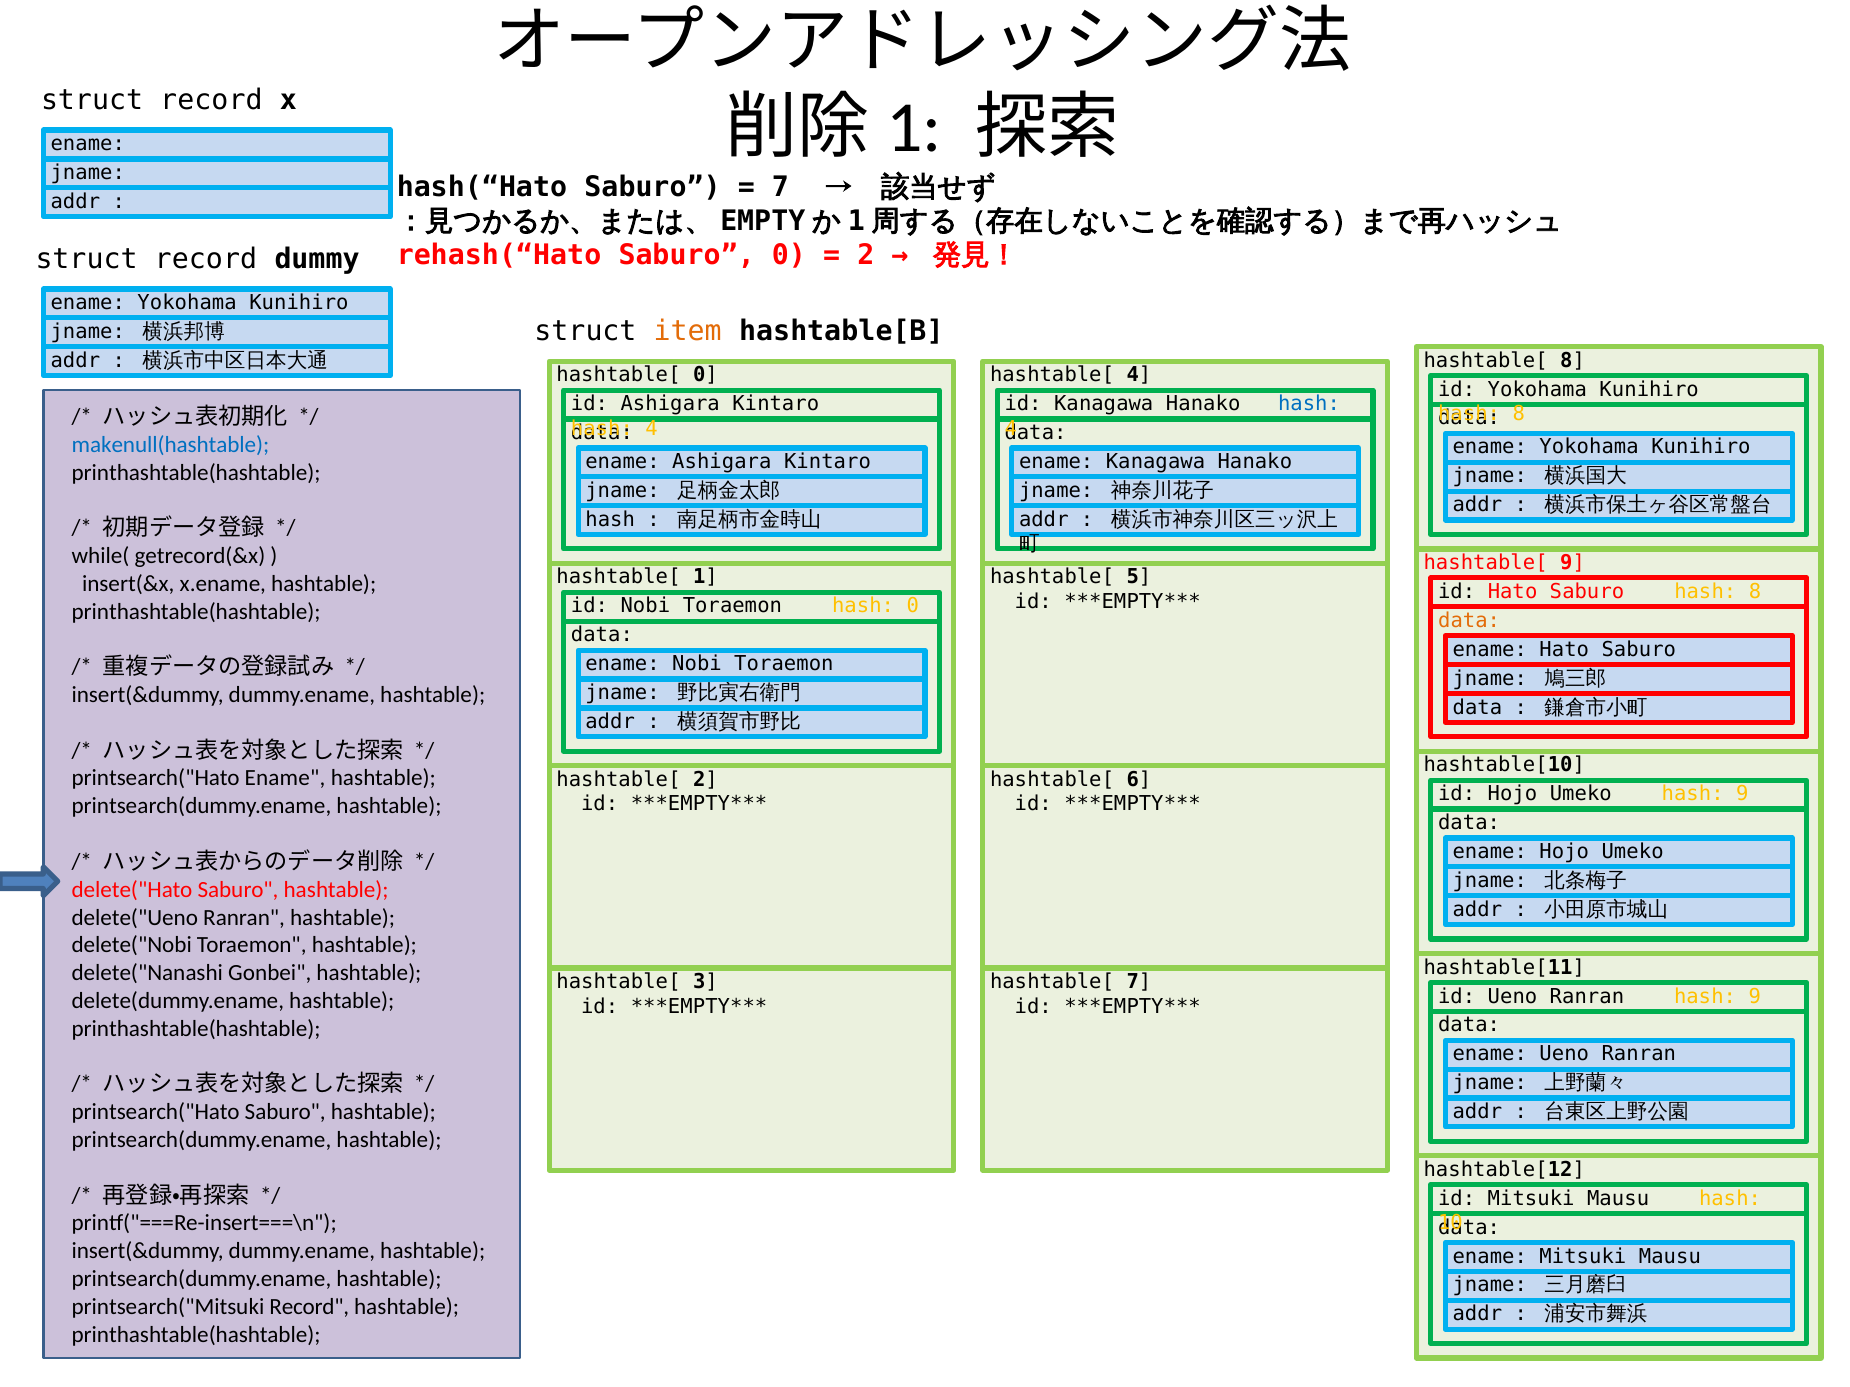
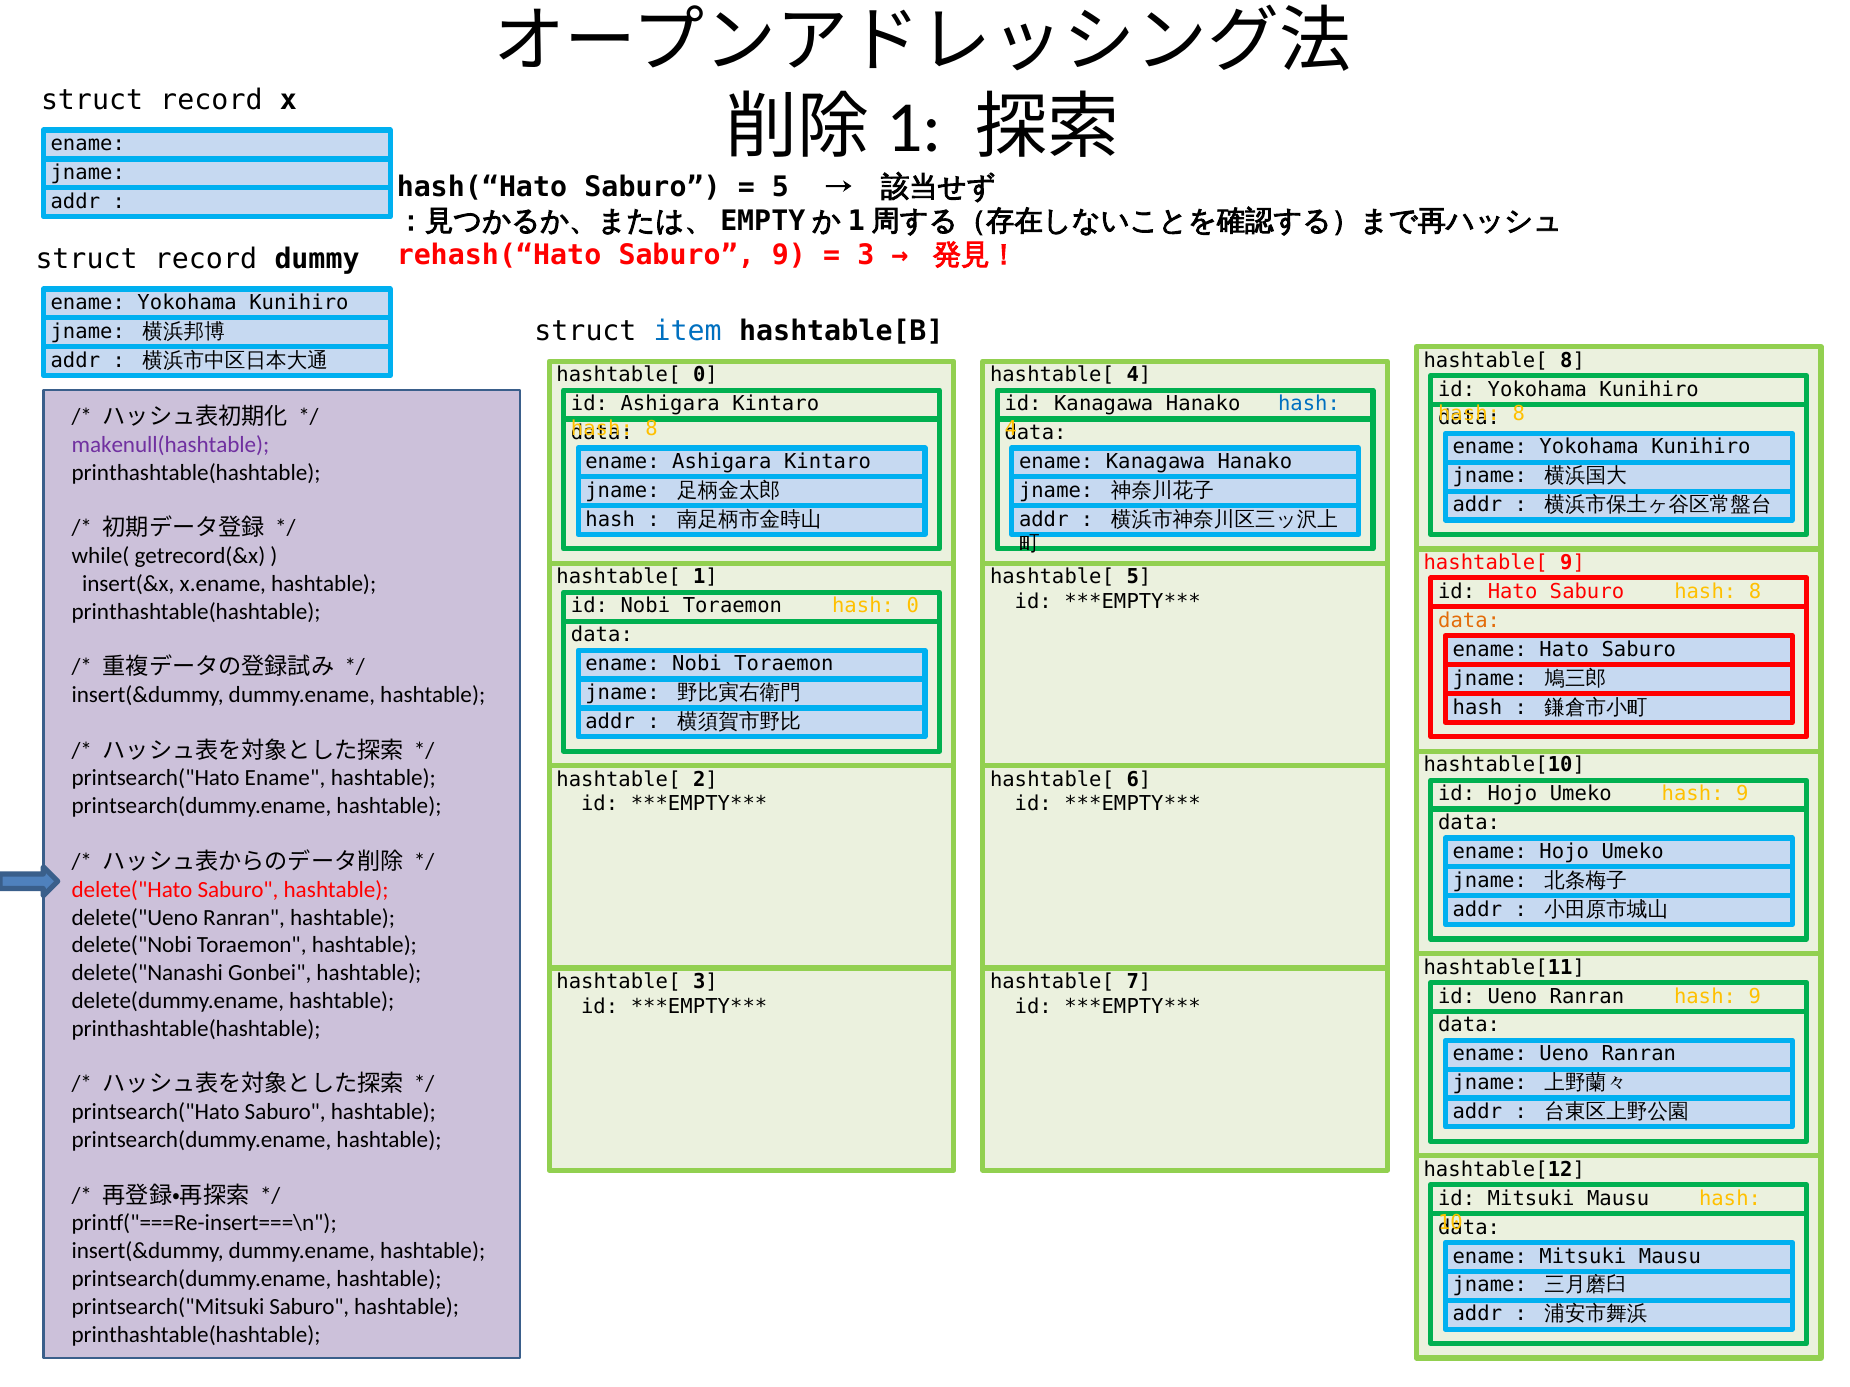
7 at (780, 187): 7 -> 5
Saburo 0: 0 -> 9
2 at (866, 255): 2 -> 3
item colour: orange -> blue
4 at (652, 429): 4 -> 8
makenull(hashtable colour: blue -> purple
data at (1477, 708): data -> hash
printsearch("Mitsuki Record: Record -> Saburo
